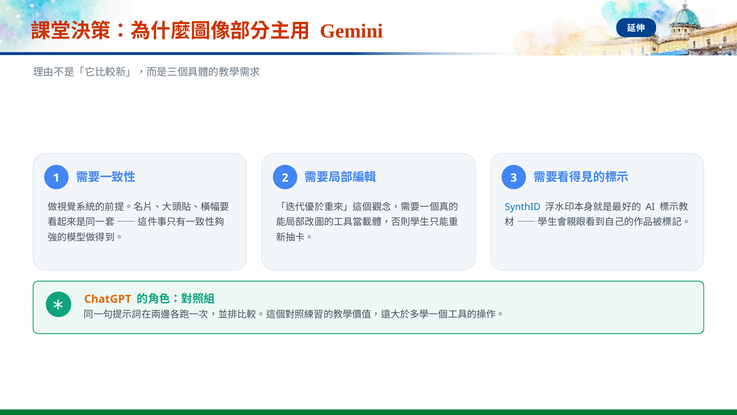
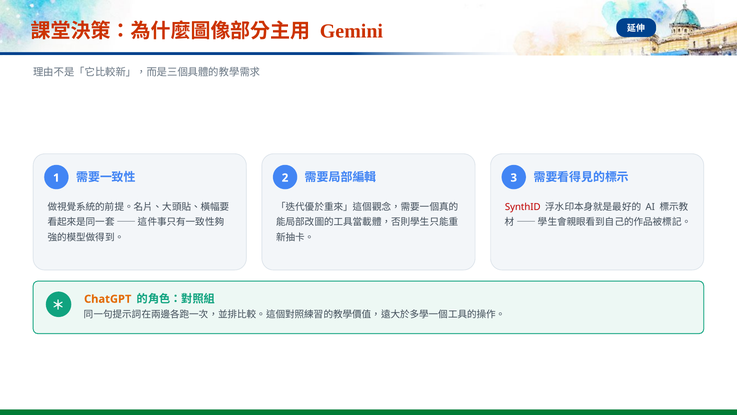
SynthID colour: blue -> red
